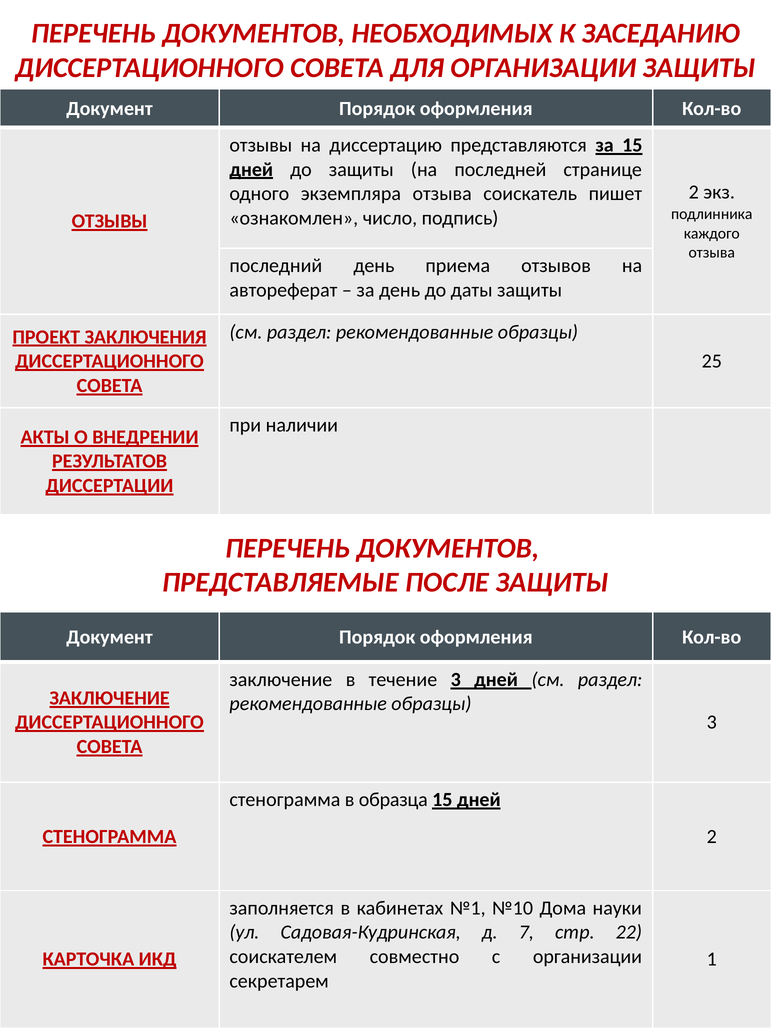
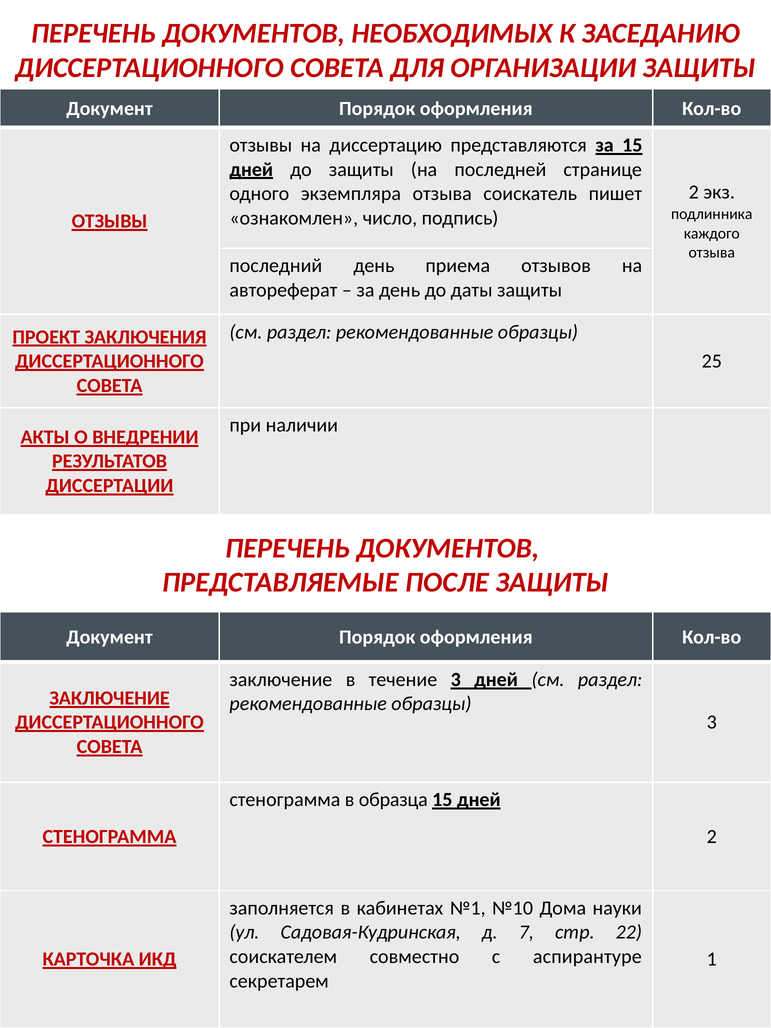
с организации: организации -> аспирантуре
